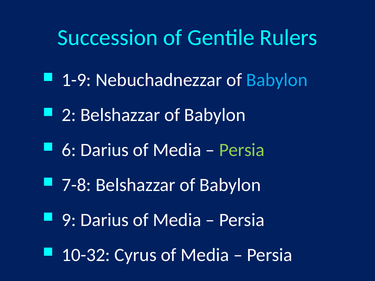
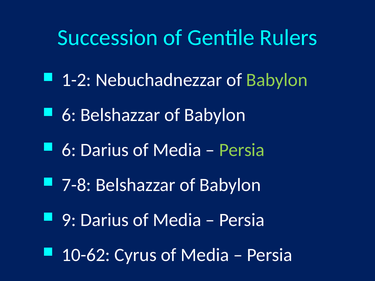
1-9: 1-9 -> 1-2
Babylon at (277, 80) colour: light blue -> light green
2 at (69, 115): 2 -> 6
10-32: 10-32 -> 10-62
